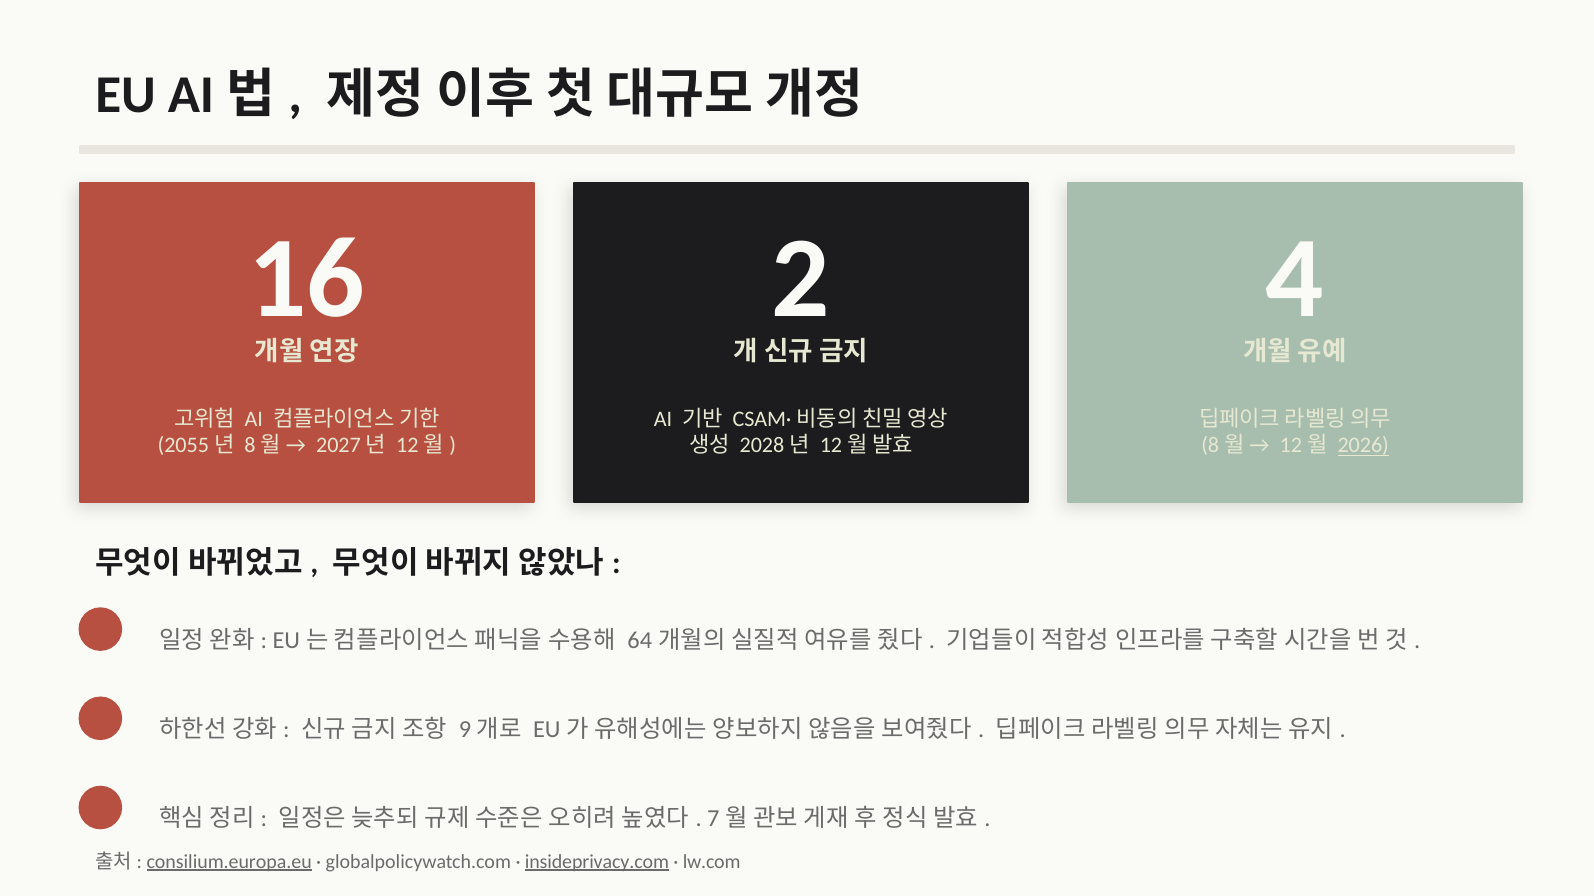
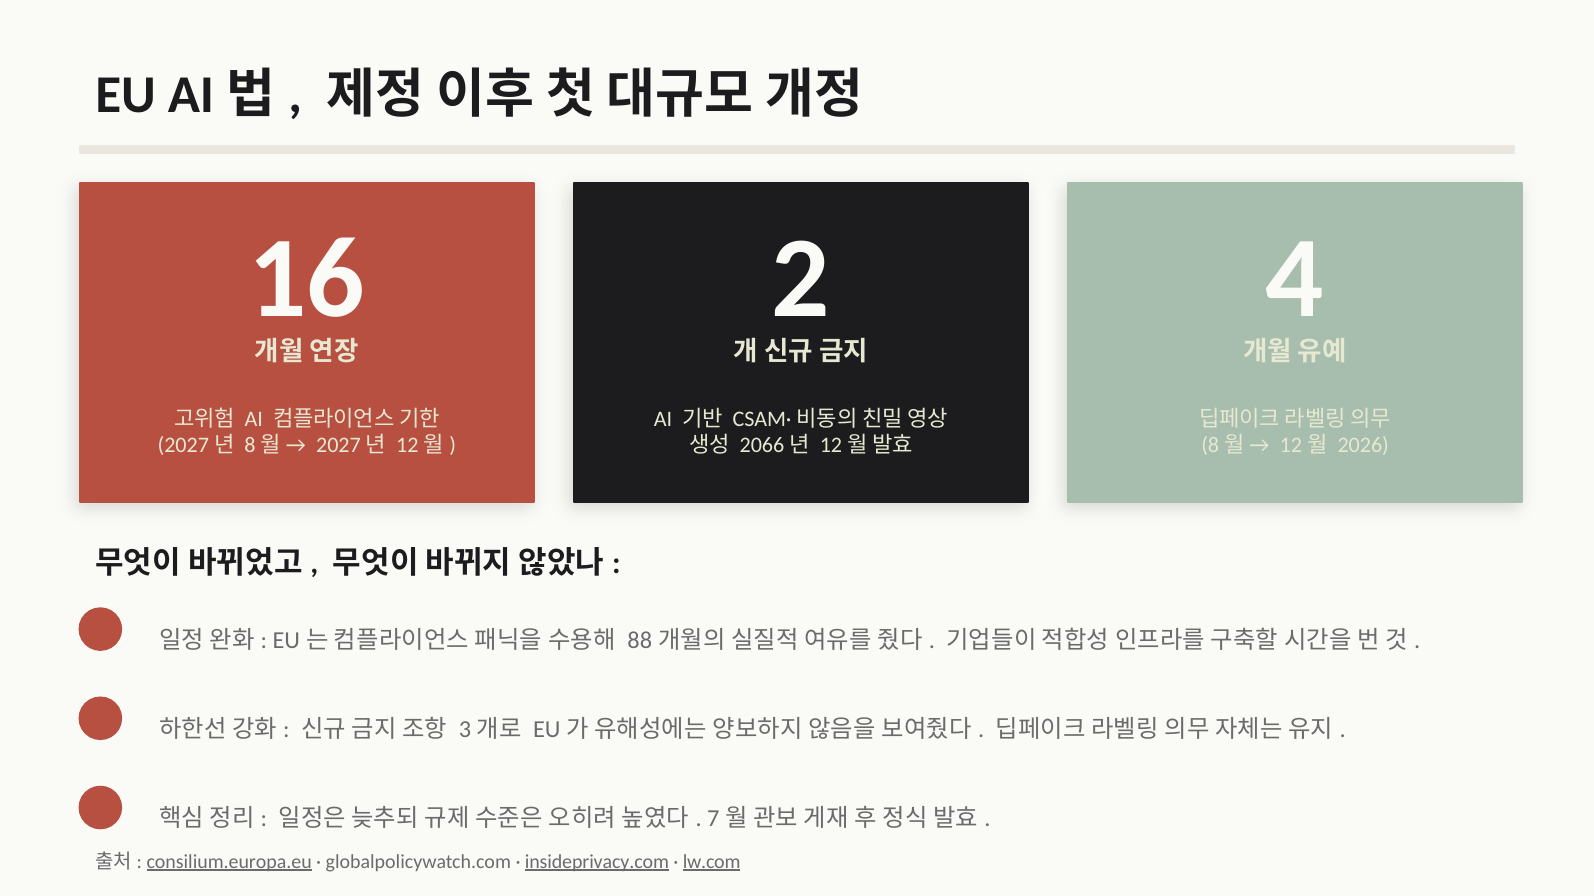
2055 at (183, 446): 2055 -> 2027
2028: 2028 -> 2066
2026 underline: present -> none
64: 64 -> 88
9: 9 -> 3
lw.com underline: none -> present
